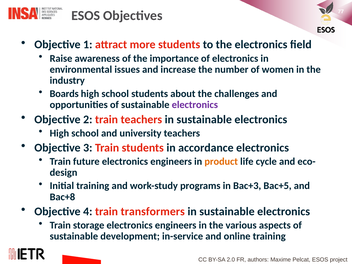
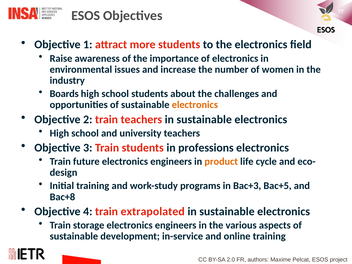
electronics at (195, 105) colour: purple -> orange
accordance: accordance -> professions
transformers: transformers -> extrapolated
